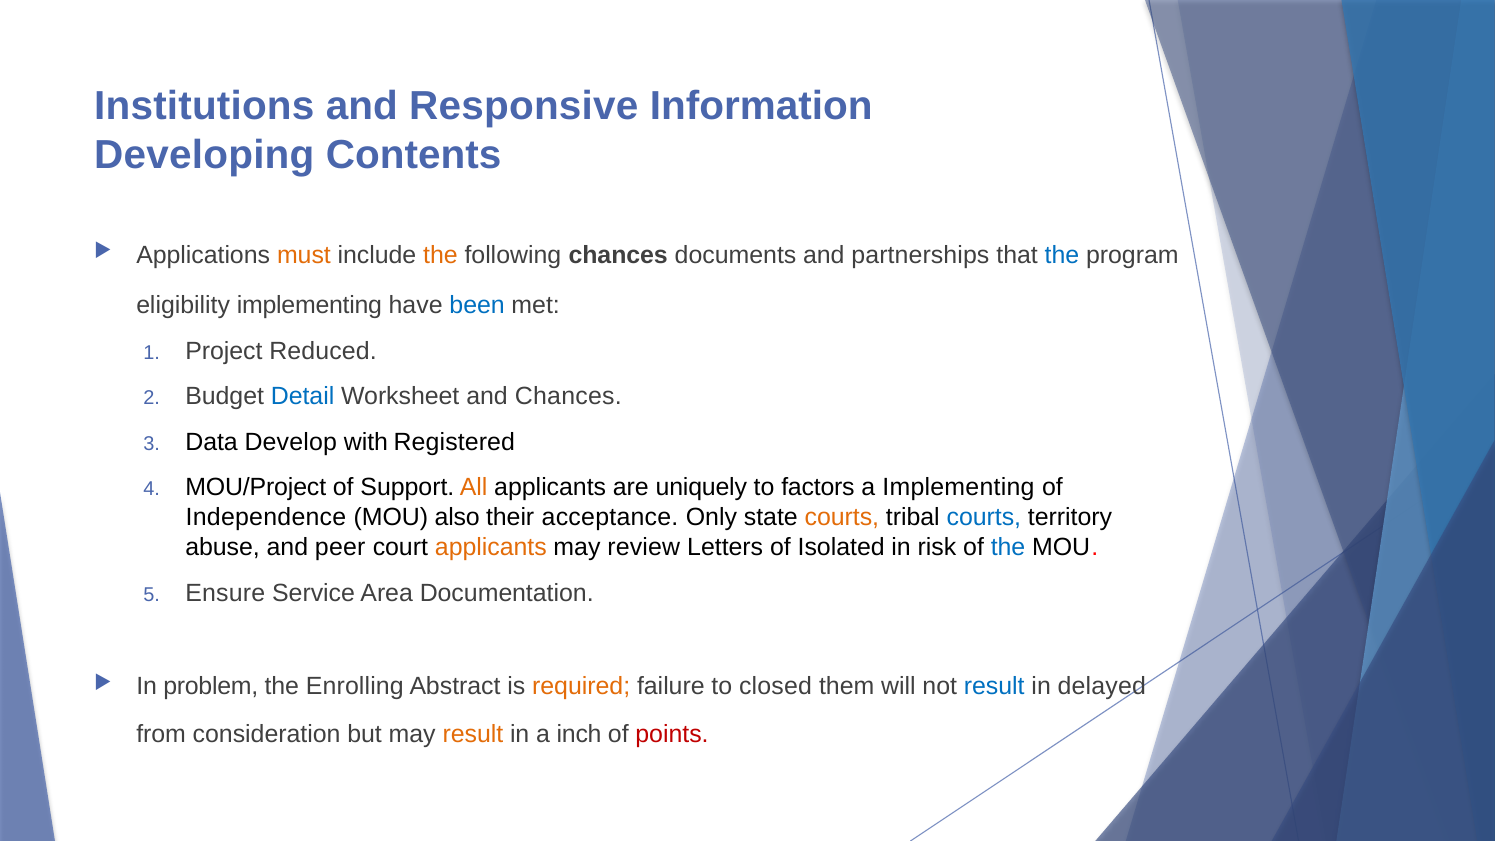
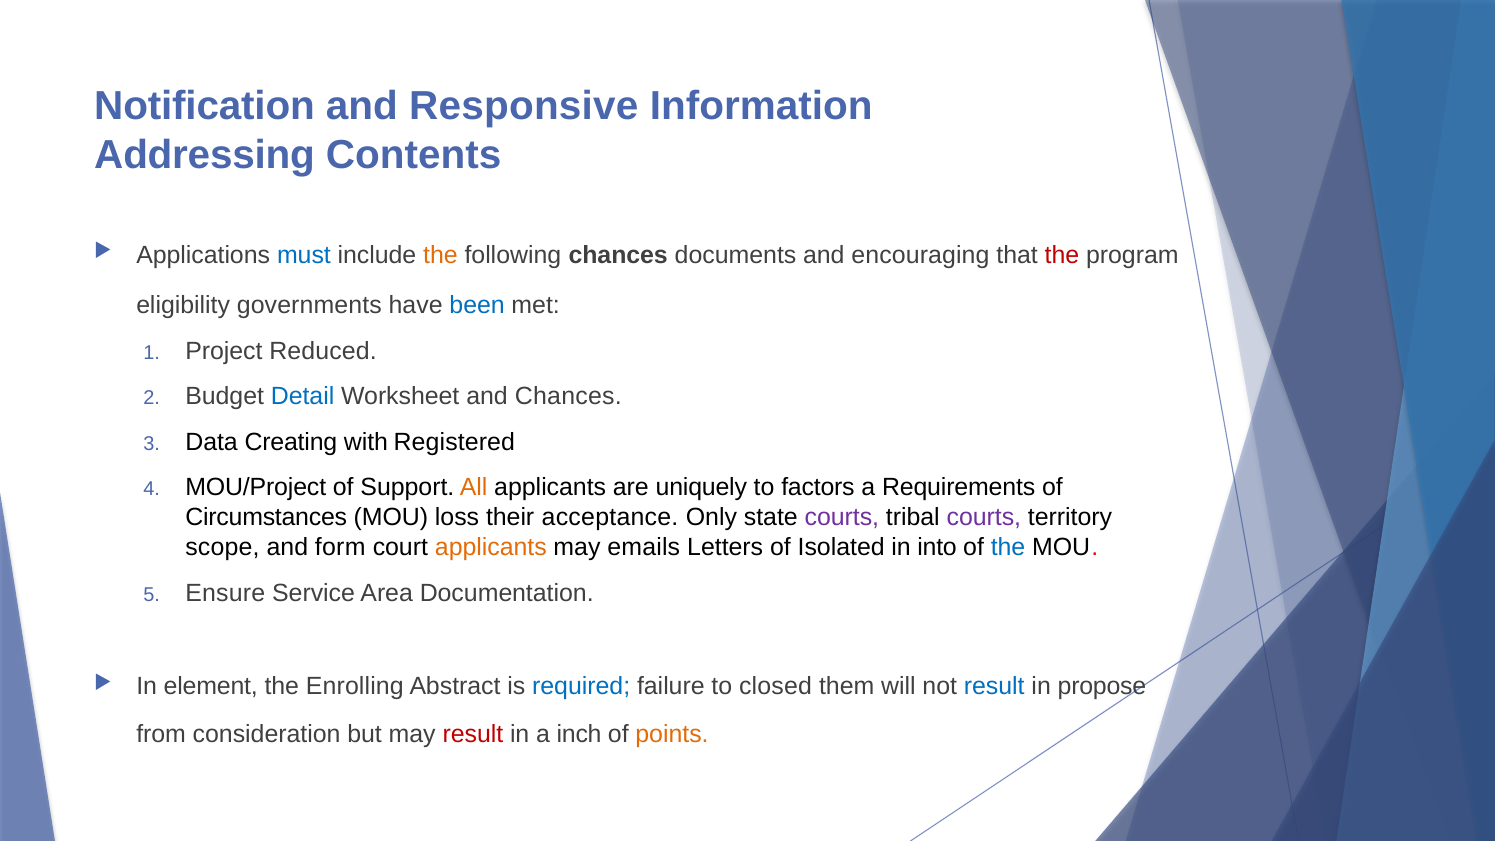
Institutions: Institutions -> Notification
Developing: Developing -> Addressing
must colour: orange -> blue
partnerships: partnerships -> encouraging
the at (1062, 255) colour: blue -> red
eligibility implementing: implementing -> governments
Develop: Develop -> Creating
a Implementing: Implementing -> Requirements
Independence: Independence -> Circumstances
also: also -> loss
courts at (842, 517) colour: orange -> purple
courts at (984, 517) colour: blue -> purple
abuse: abuse -> scope
peer: peer -> form
review: review -> emails
risk: risk -> into
problem: problem -> element
required colour: orange -> blue
delayed: delayed -> propose
result at (473, 734) colour: orange -> red
points colour: red -> orange
